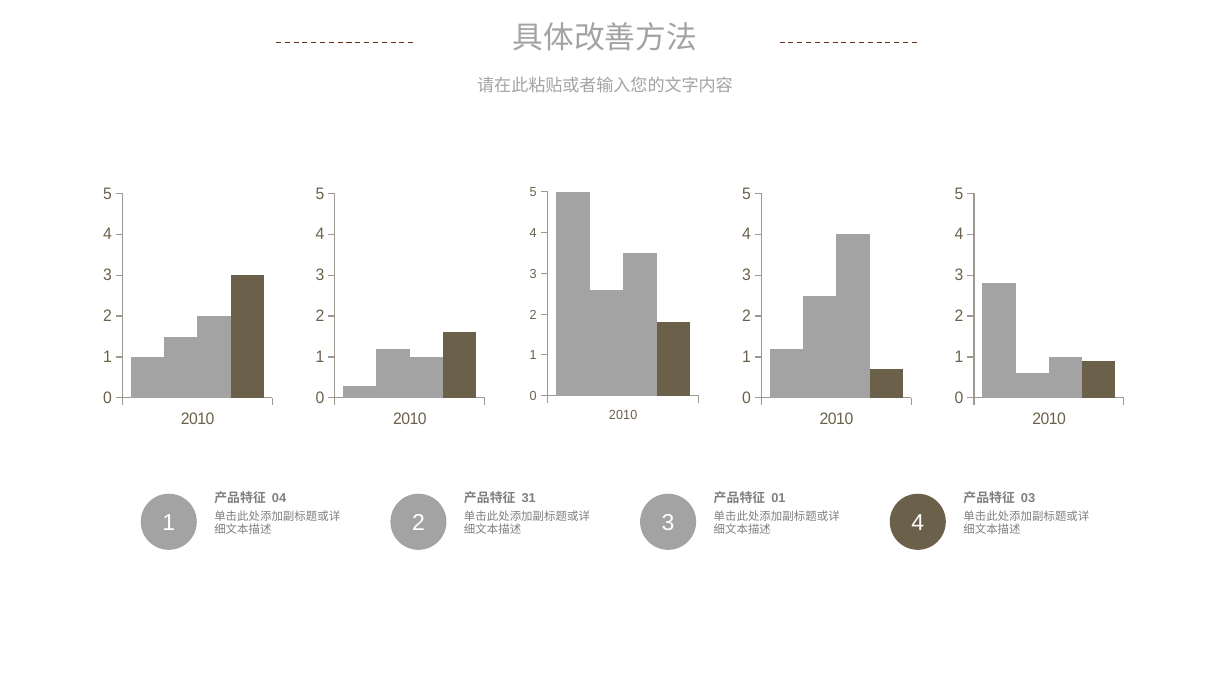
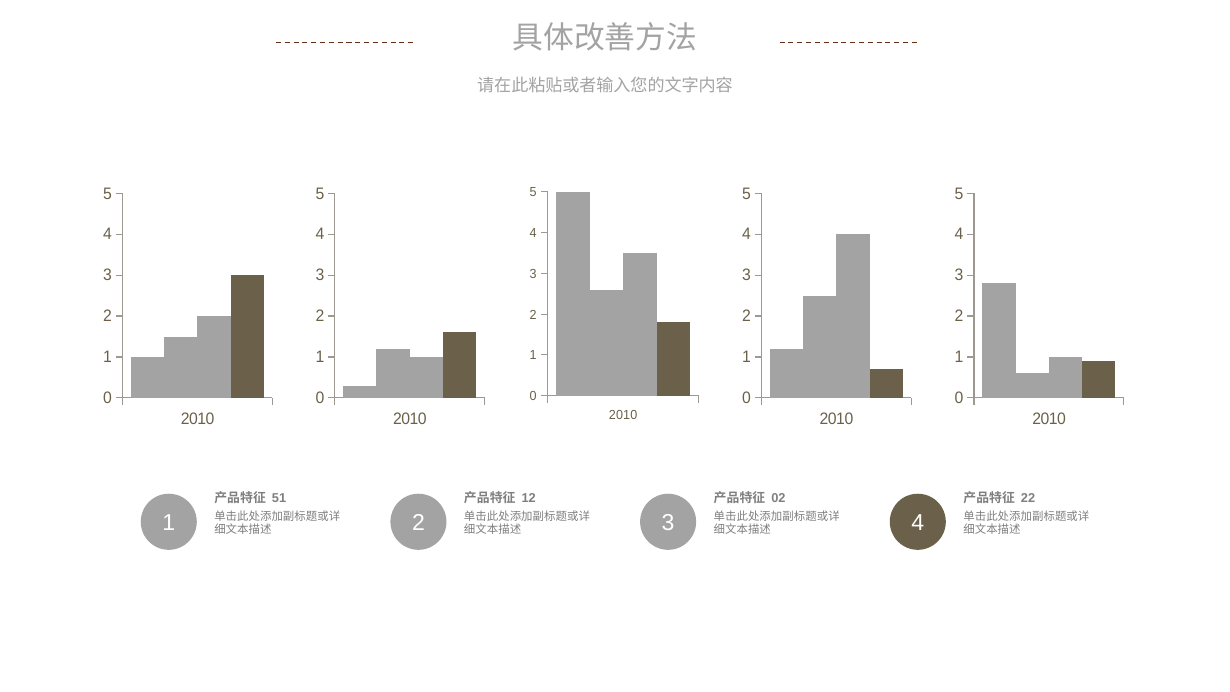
04: 04 -> 51
31: 31 -> 12
01: 01 -> 02
03: 03 -> 22
